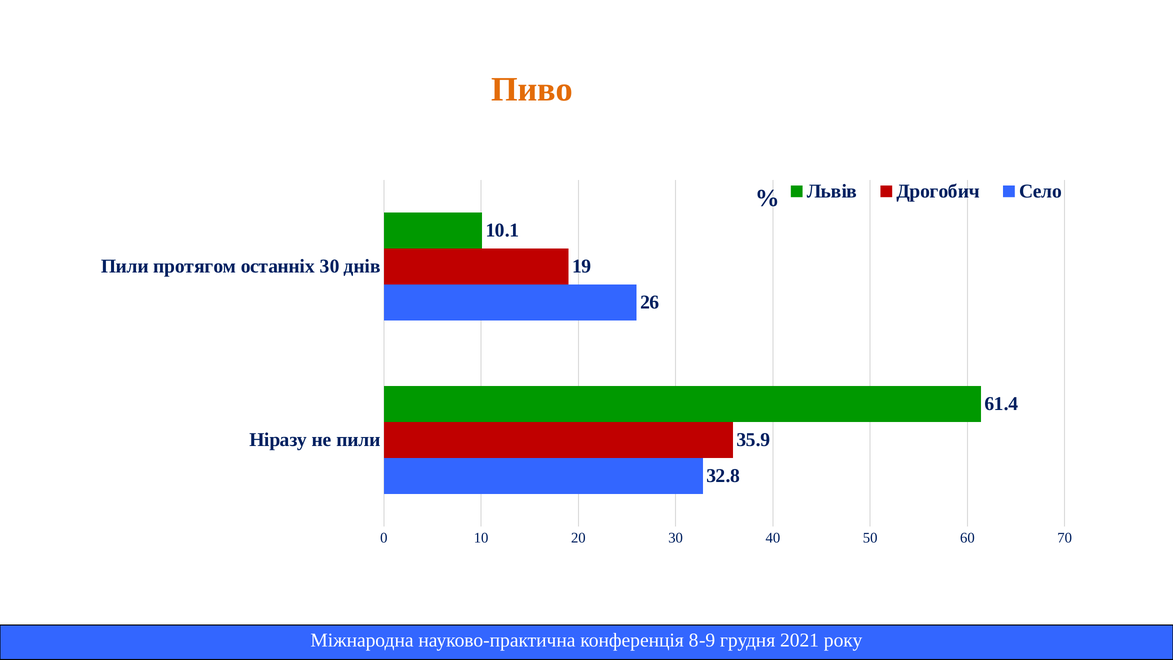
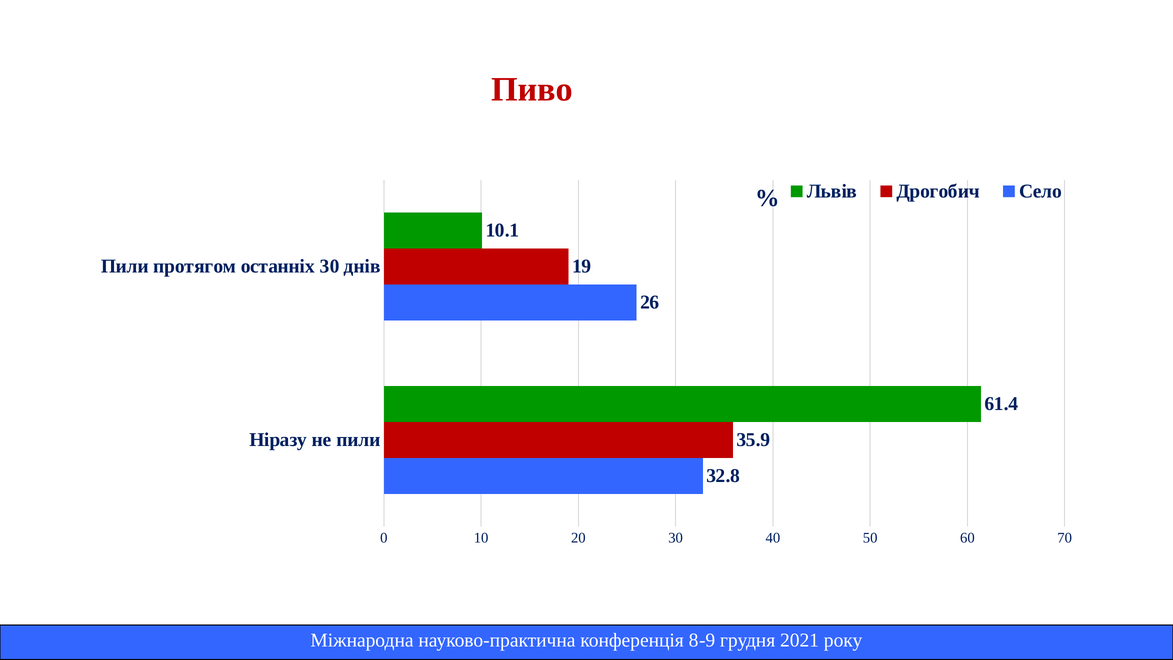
Пиво colour: orange -> red
